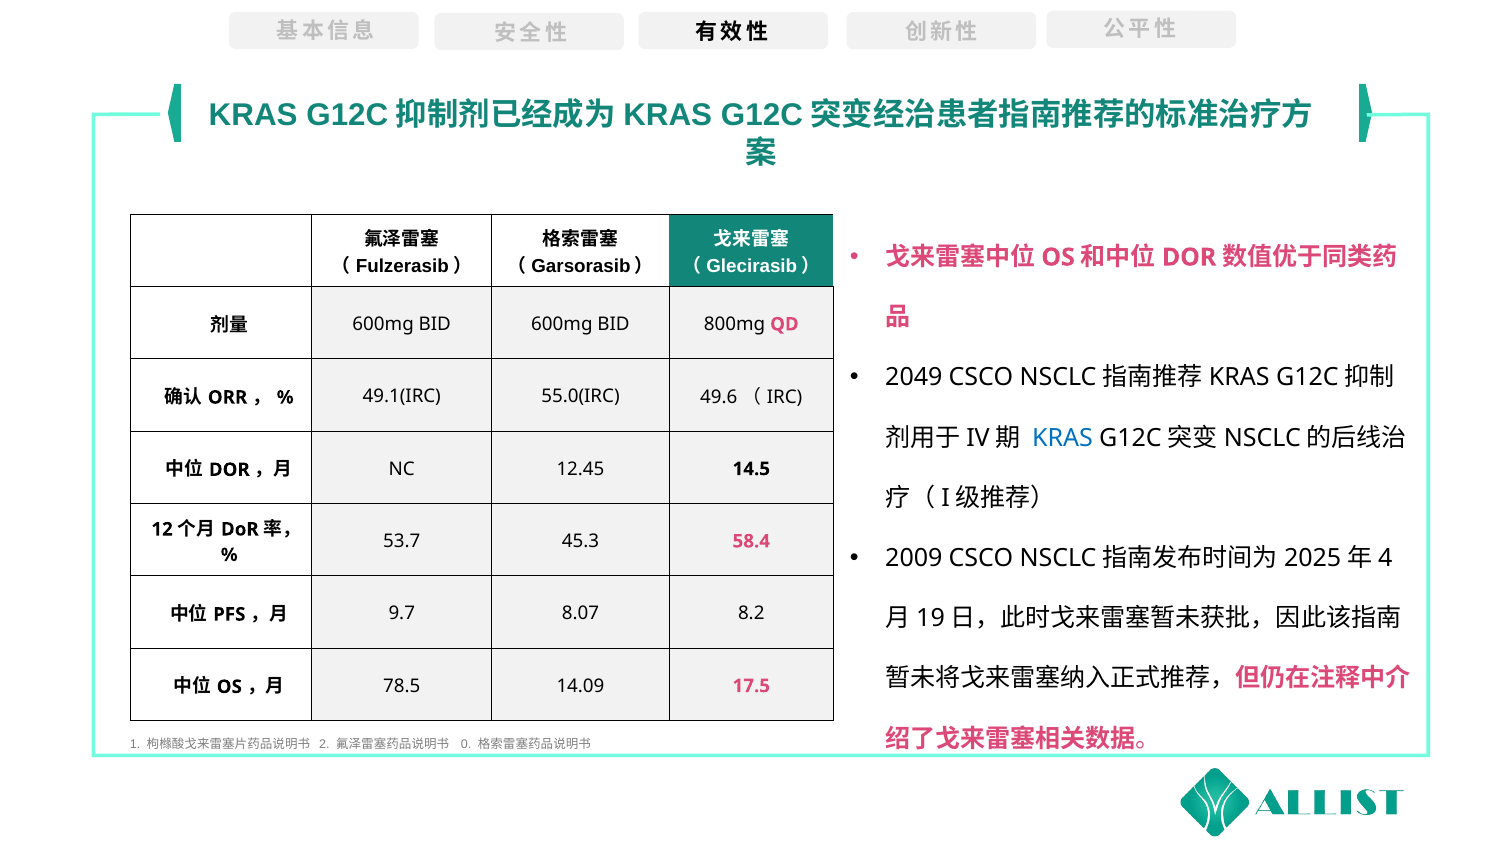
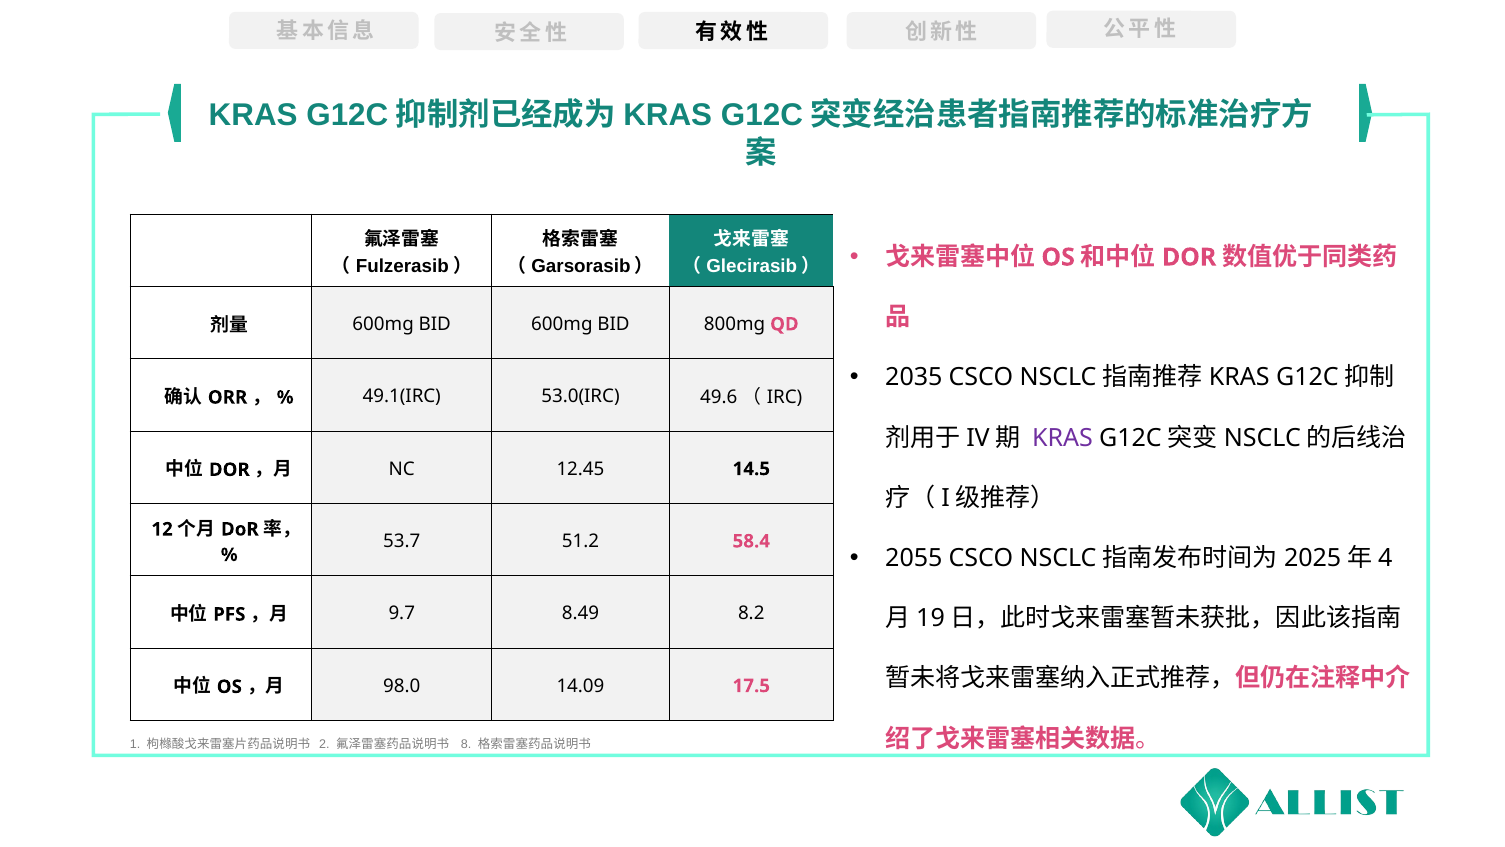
2049: 2049 -> 2035
55.0(IRC: 55.0(IRC -> 53.0(IRC
KRAS at (1062, 438) colour: blue -> purple
45.3: 45.3 -> 51.2
2009: 2009 -> 2055
8.07: 8.07 -> 8.49
78.5: 78.5 -> 98.0
0: 0 -> 8
